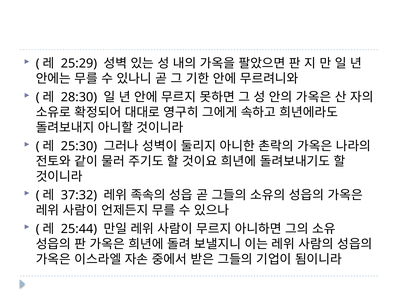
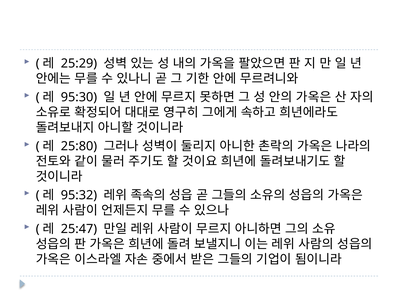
28:30: 28:30 -> 95:30
25:30: 25:30 -> 25:80
37:32: 37:32 -> 95:32
25:44: 25:44 -> 25:47
